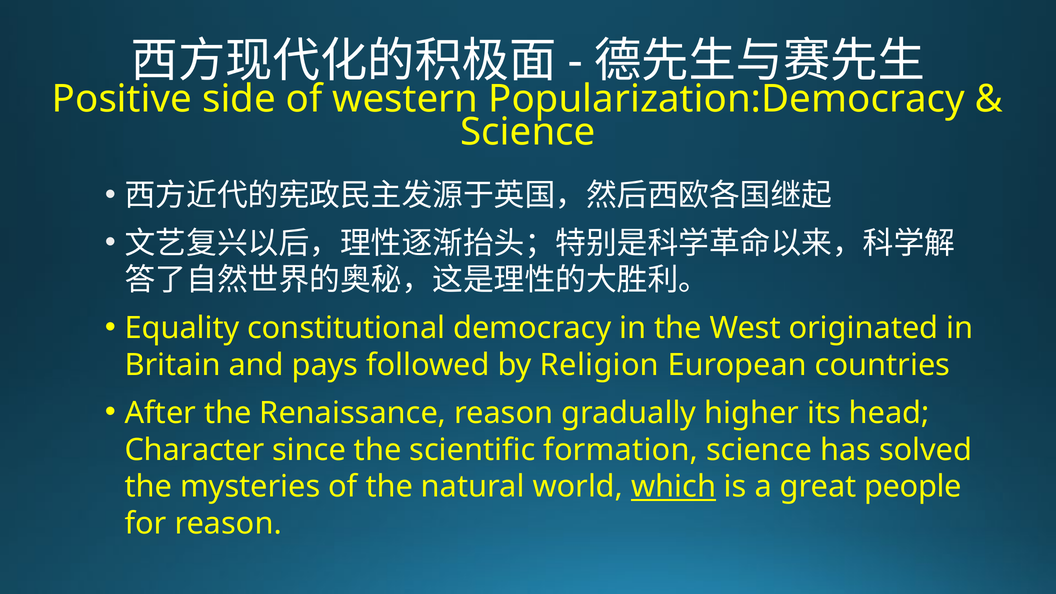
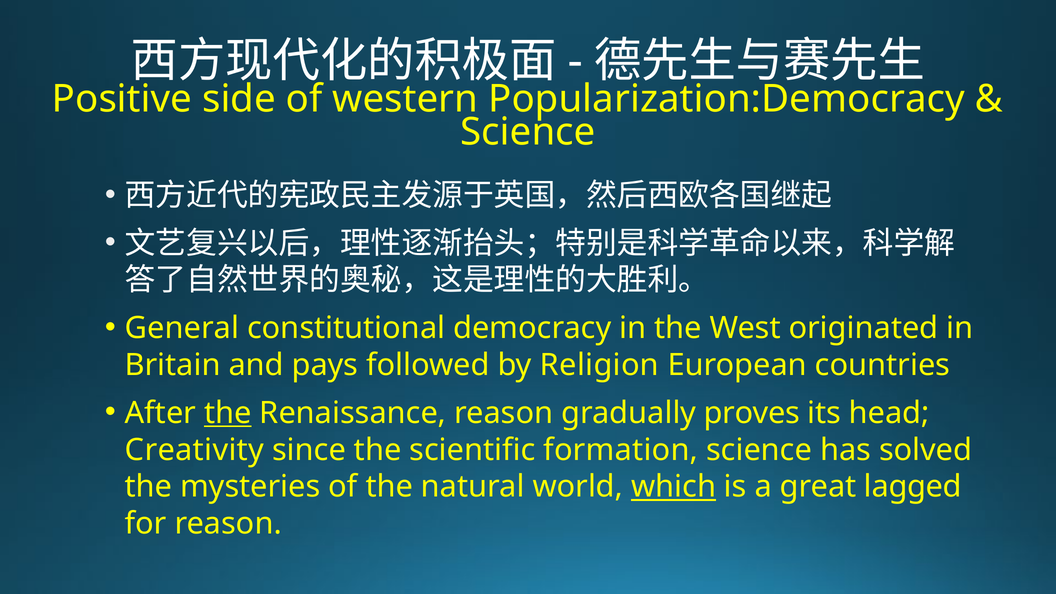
Equality: Equality -> General
the at (228, 413) underline: none -> present
higher: higher -> proves
Character: Character -> Creativity
people: people -> lagged
